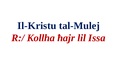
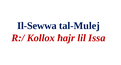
Il-Kristu: Il-Kristu -> Il-Sewwa
Kollha: Kollha -> Kollox
